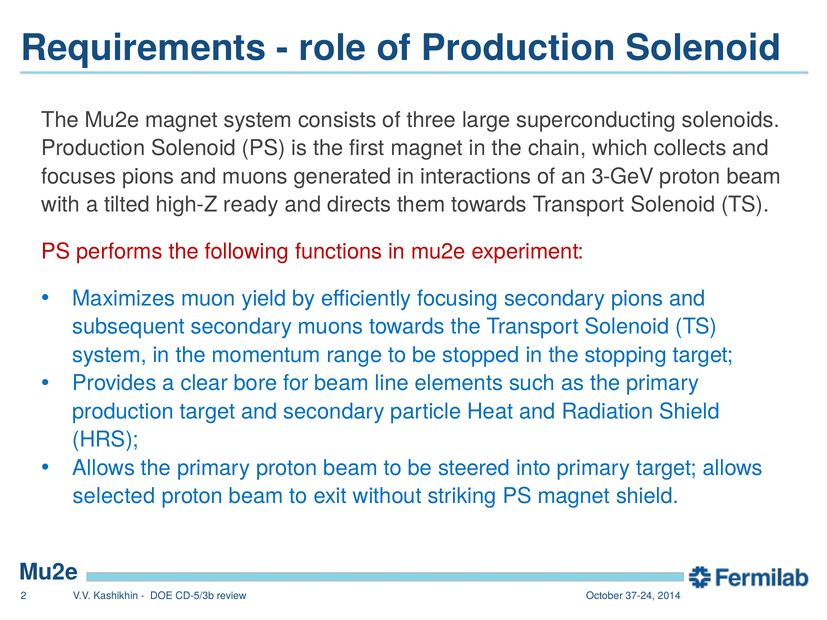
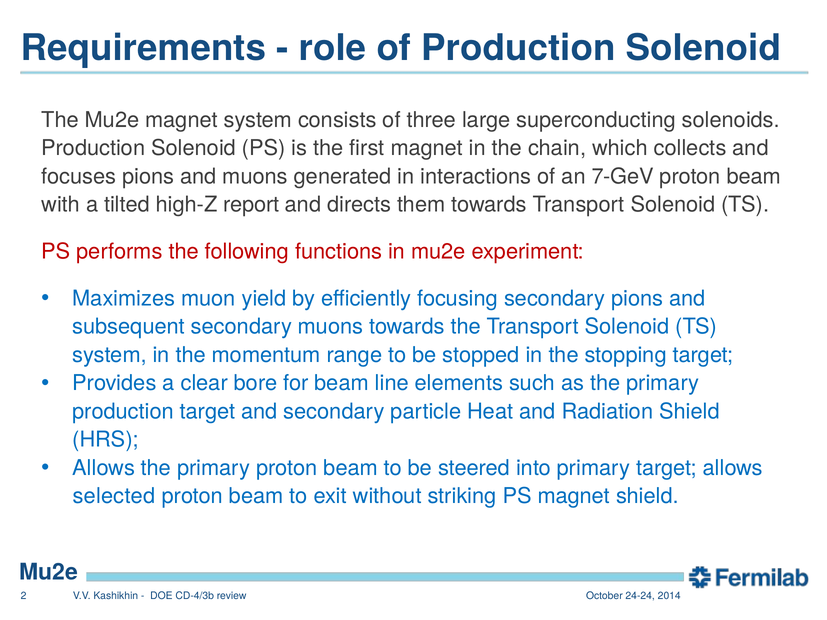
3-GeV: 3-GeV -> 7-GeV
ready: ready -> report
CD-5/3b: CD-5/3b -> CD-4/3b
37-24: 37-24 -> 24-24
